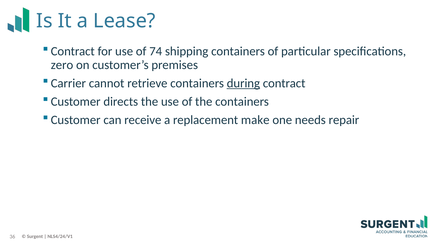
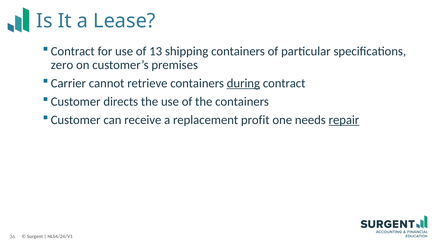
74: 74 -> 13
make: make -> profit
repair underline: none -> present
